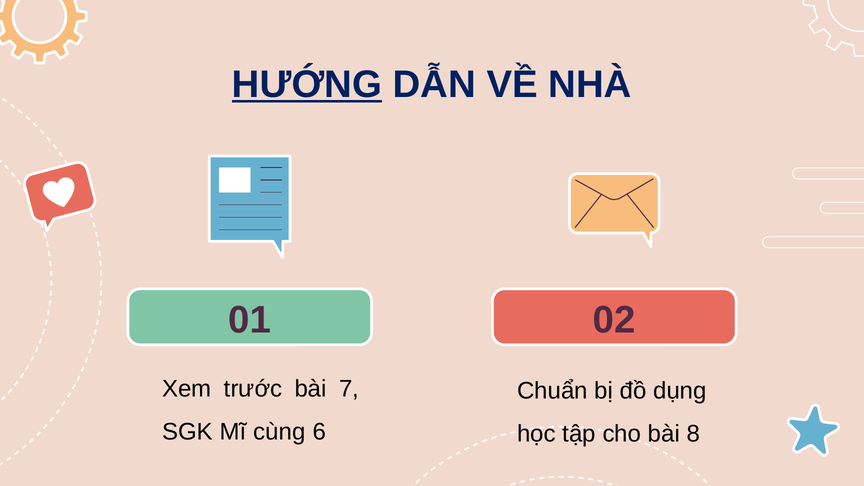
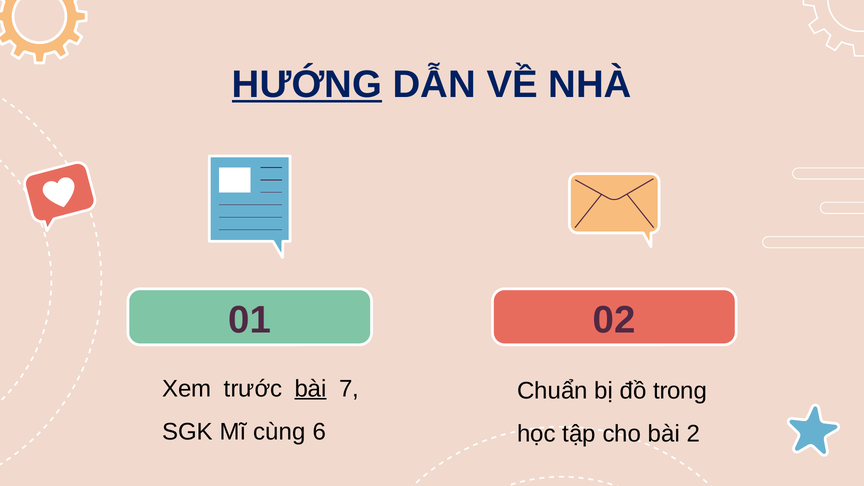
bài at (311, 389) underline: none -> present
dụng: dụng -> trong
8: 8 -> 2
